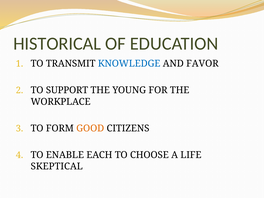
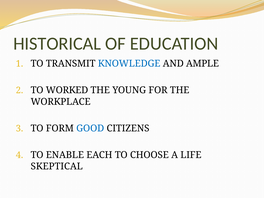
FAVOR: FAVOR -> AMPLE
SUPPORT: SUPPORT -> WORKED
GOOD colour: orange -> blue
